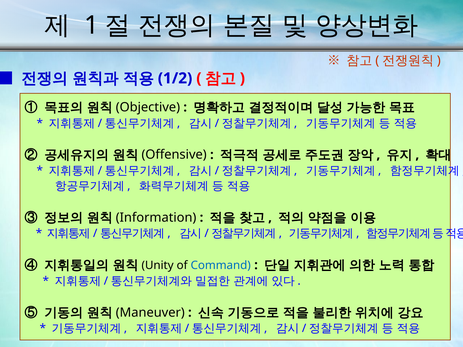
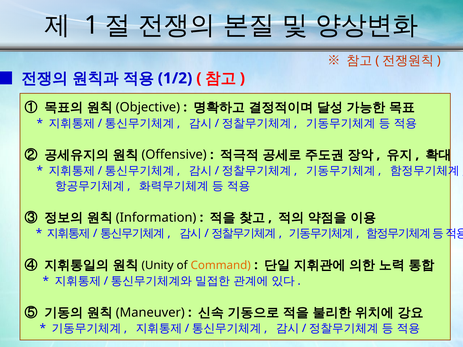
Command colour: blue -> orange
